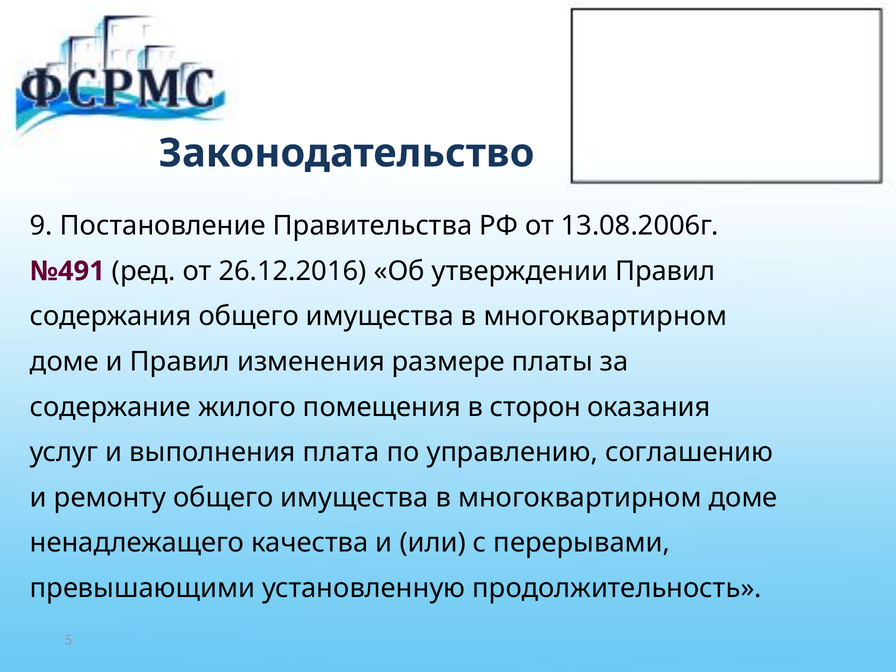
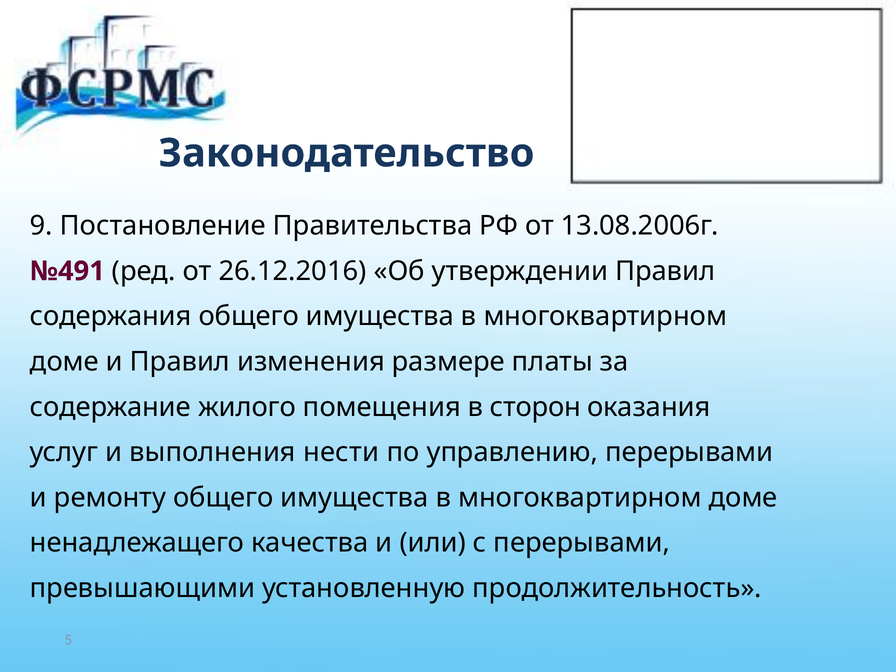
плата: плата -> нести
управлению соглашению: соглашению -> перерывами
